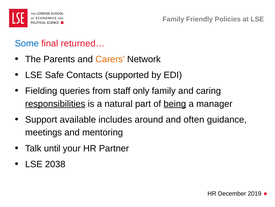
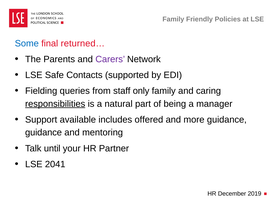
Carers colour: orange -> purple
being underline: present -> none
around: around -> offered
often: often -> more
meetings at (44, 132): meetings -> guidance
2038: 2038 -> 2041
